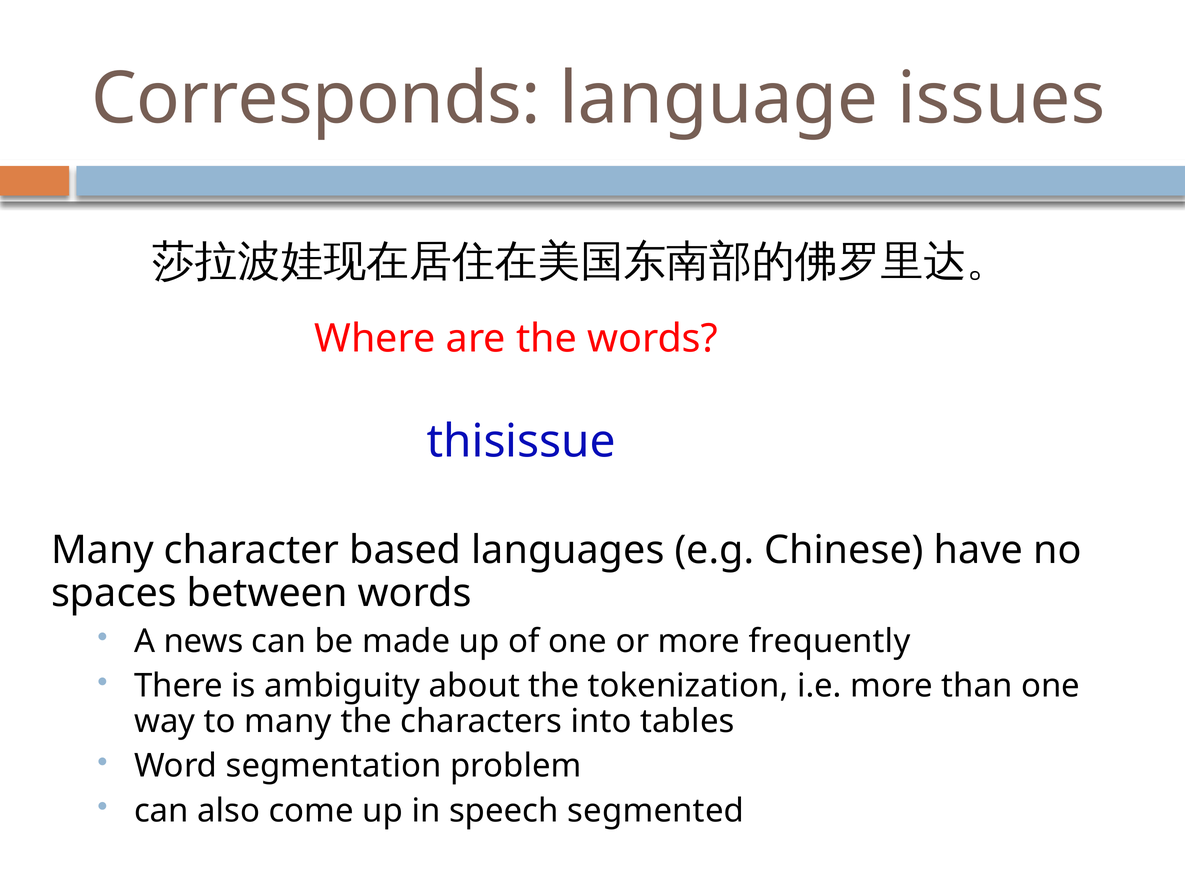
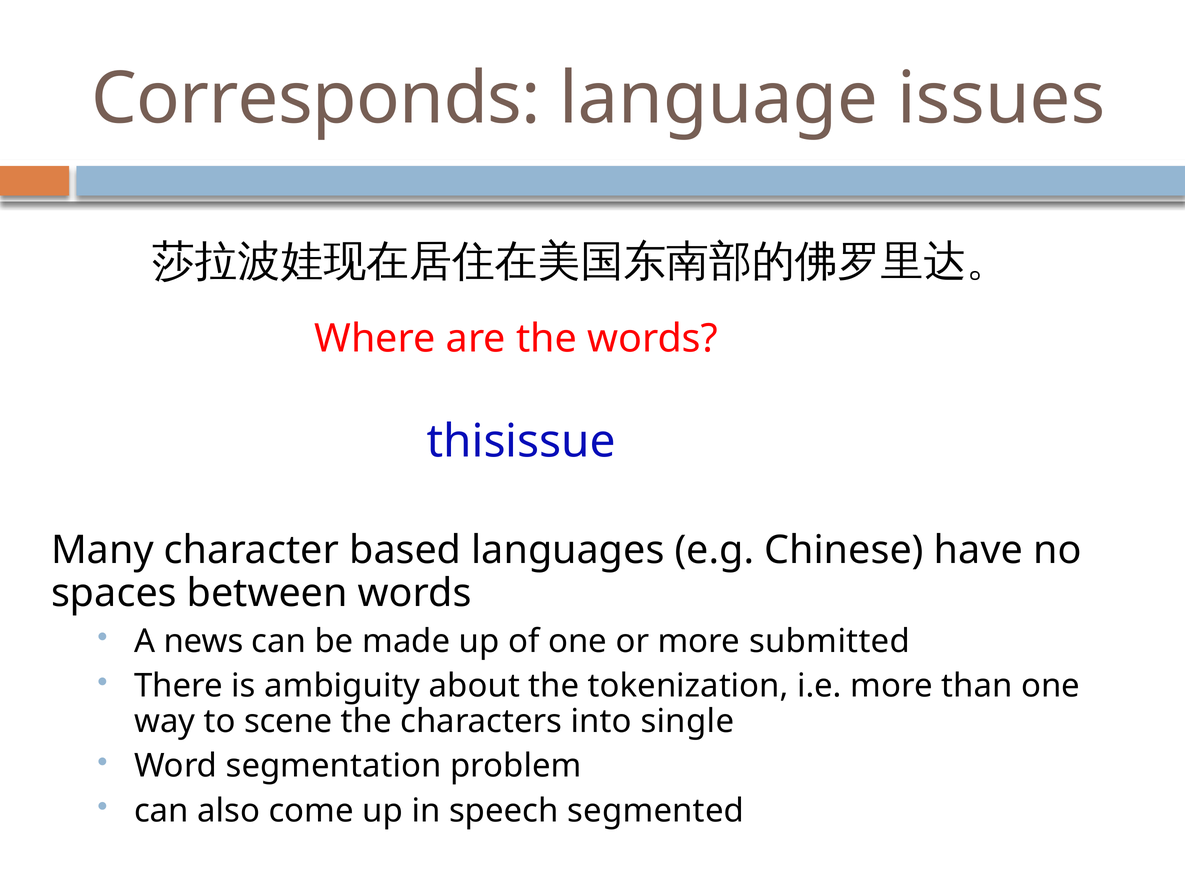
frequently: frequently -> submitted
to many: many -> scene
tables: tables -> single
